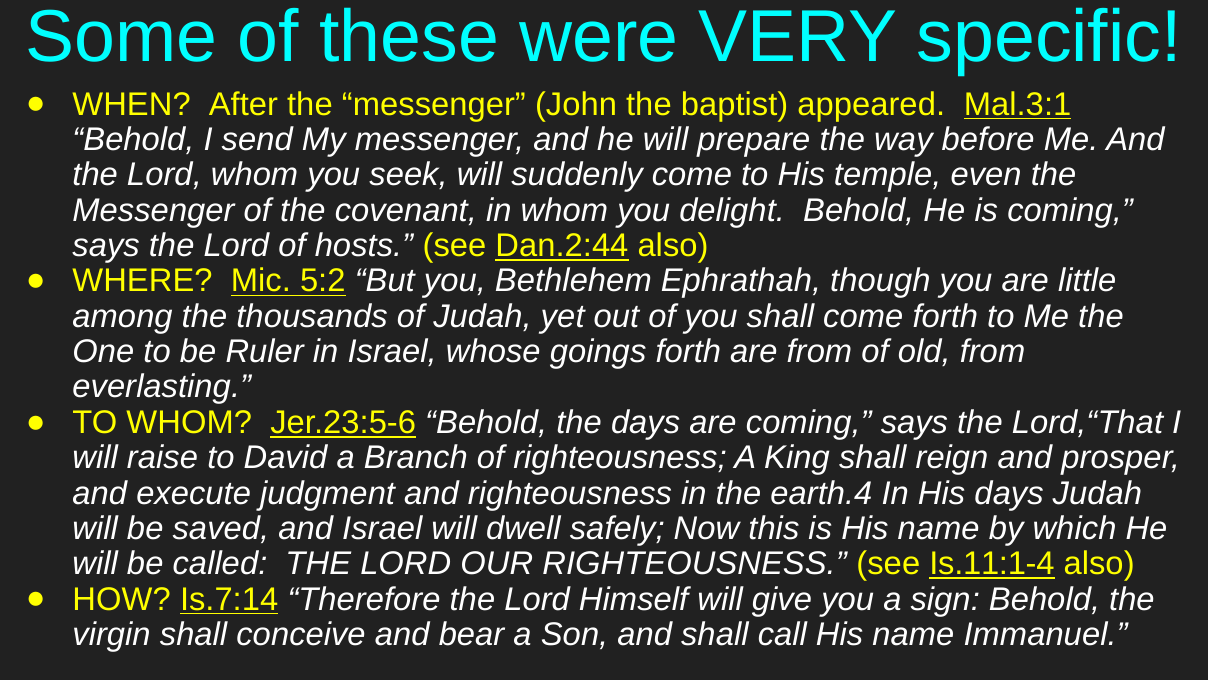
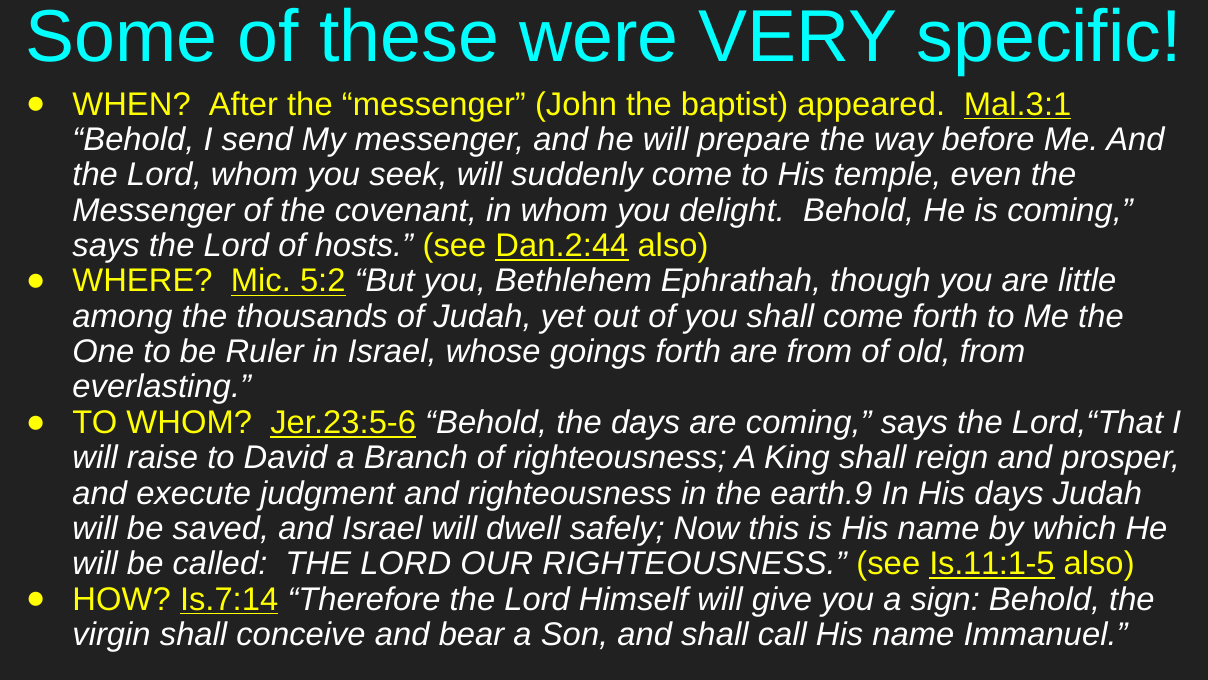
earth.4: earth.4 -> earth.9
Is.11:1-4: Is.11:1-4 -> Is.11:1-5
